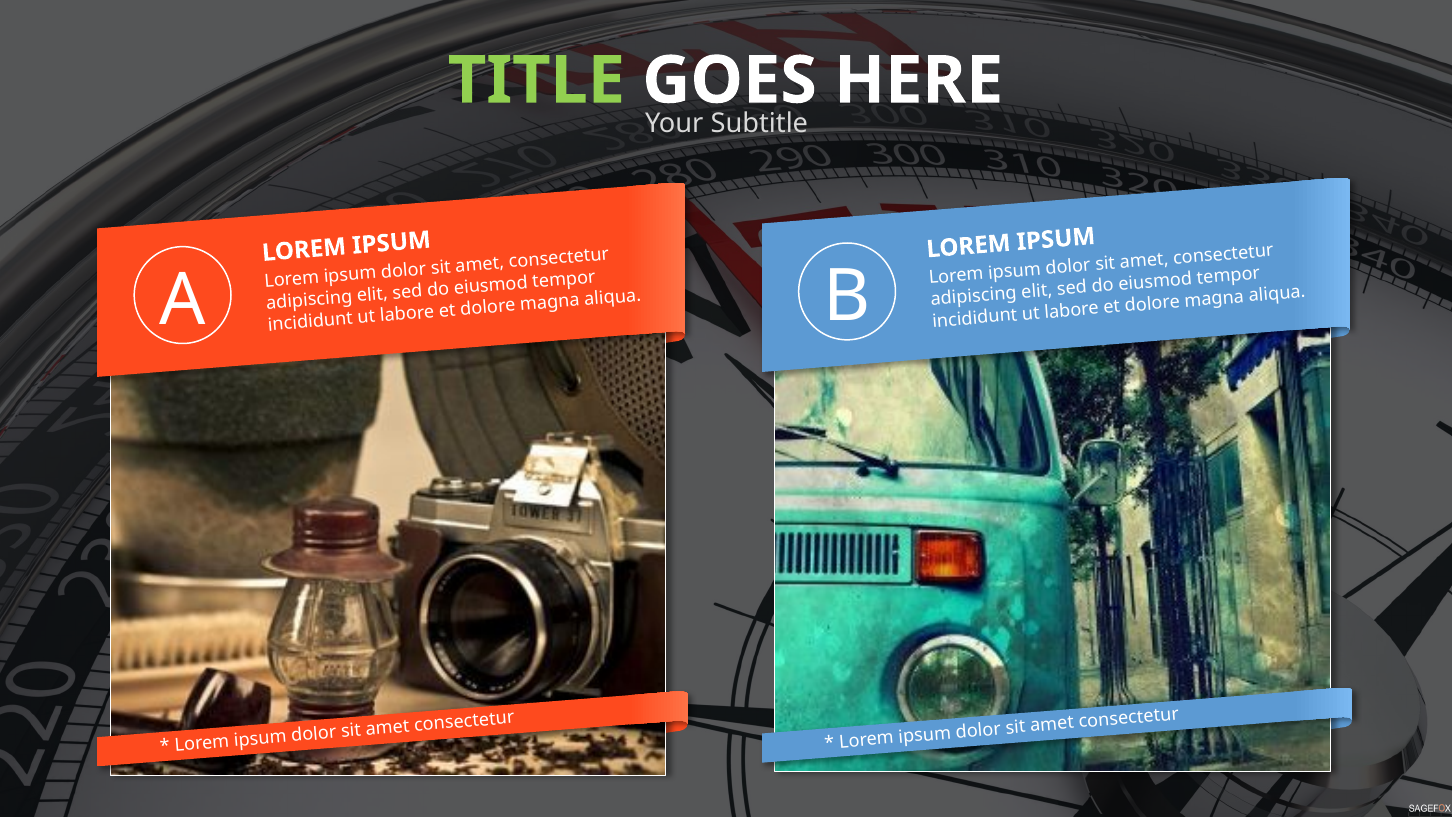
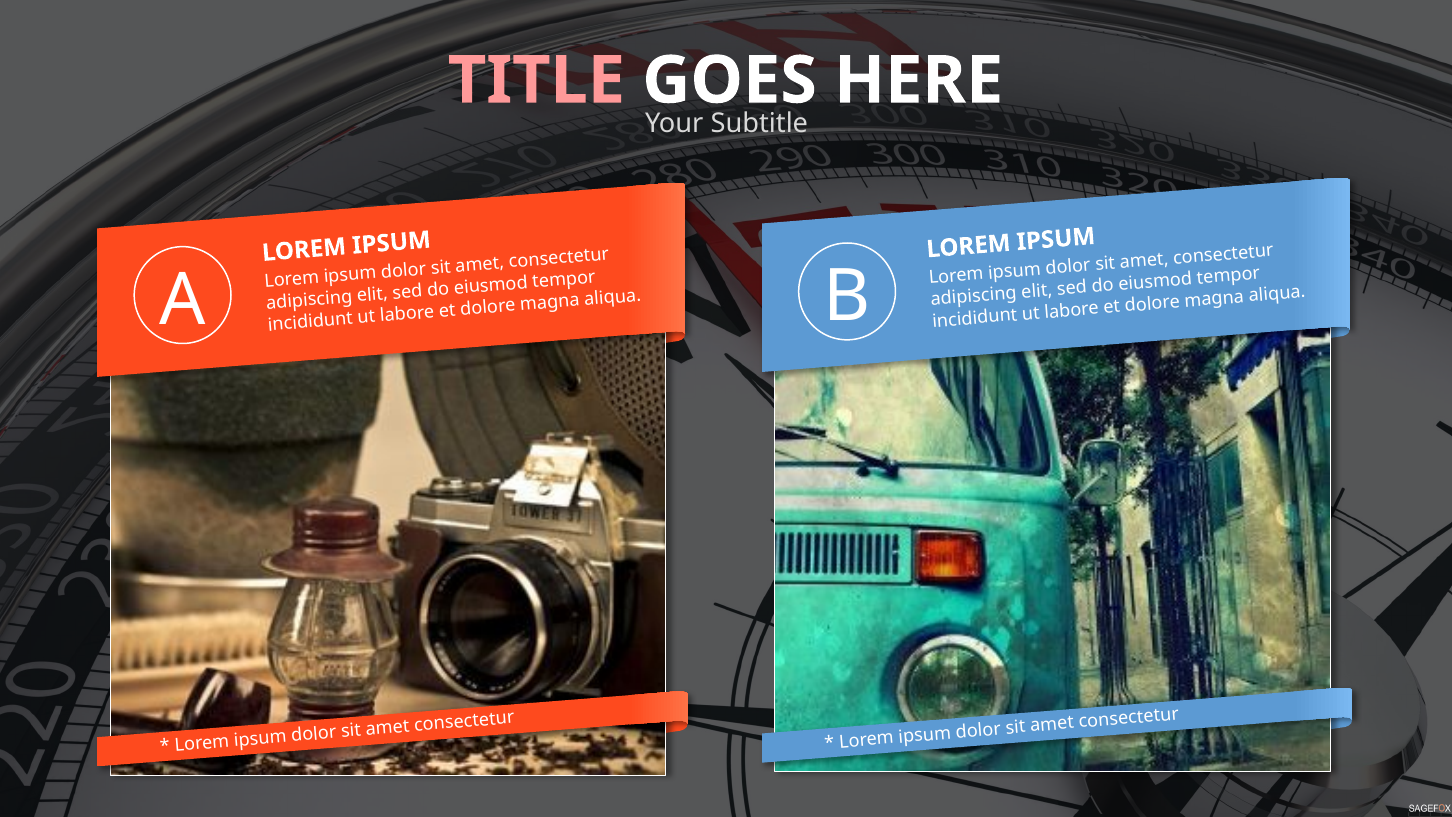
TITLE colour: light green -> pink
